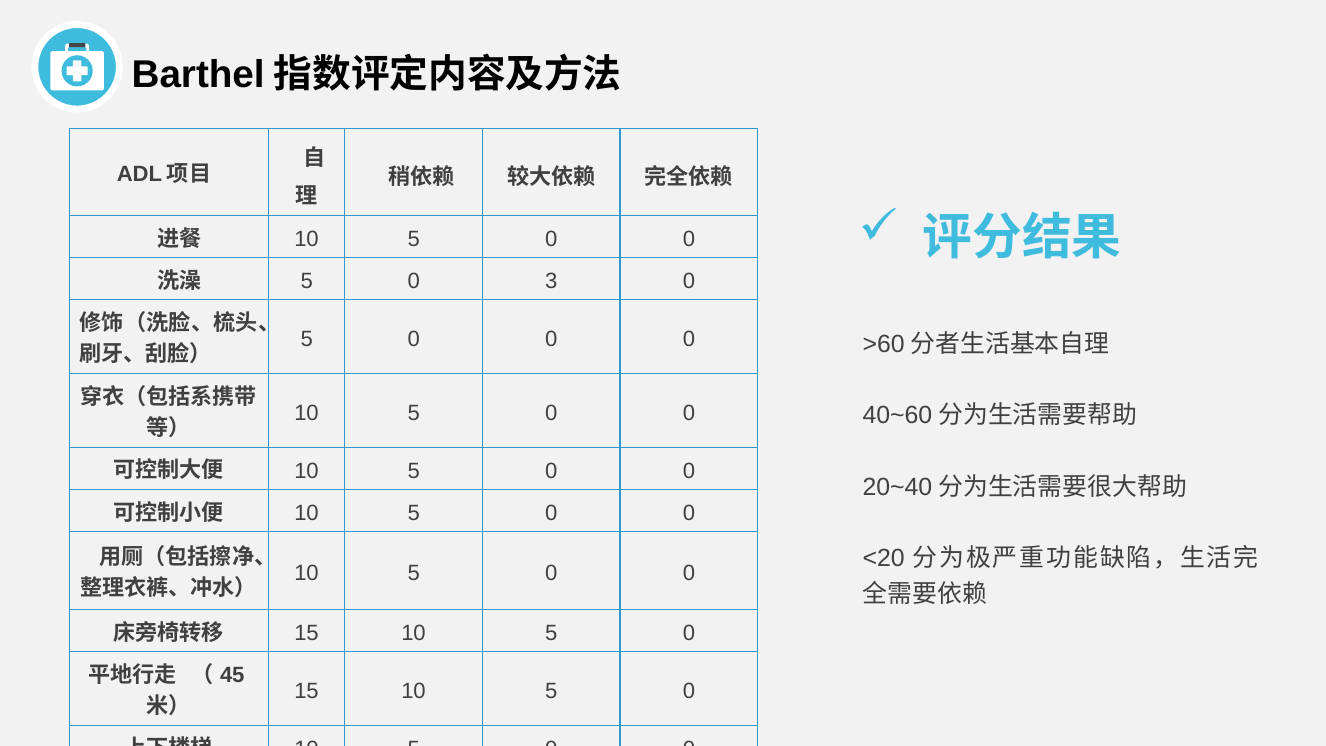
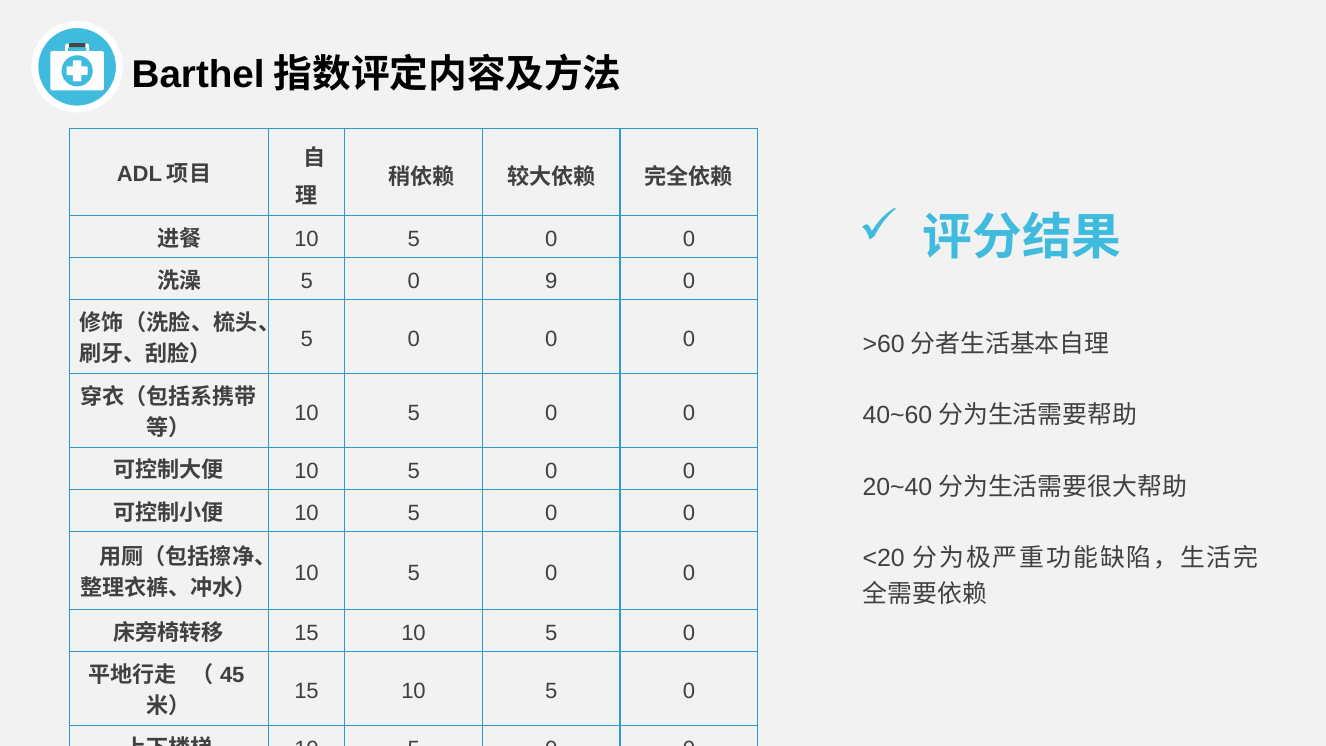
3: 3 -> 9
